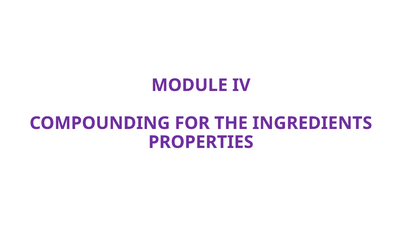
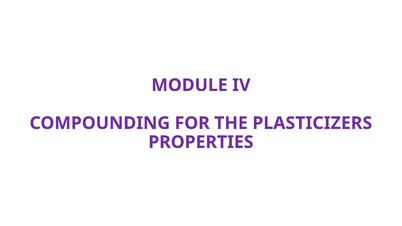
INGREDIENTS: INGREDIENTS -> PLASTICIZERS
